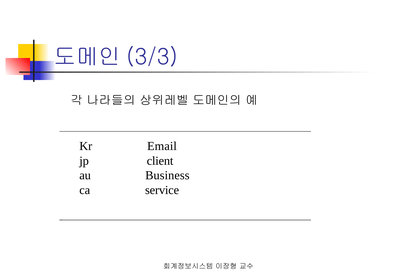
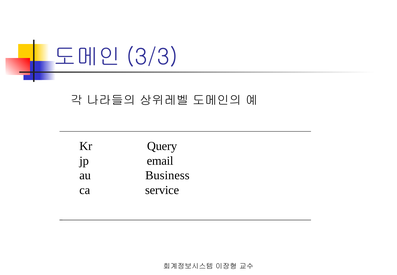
Email: Email -> Query
client: client -> email
